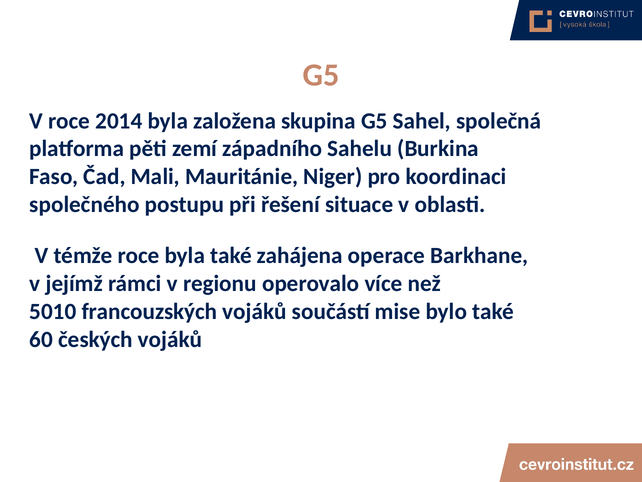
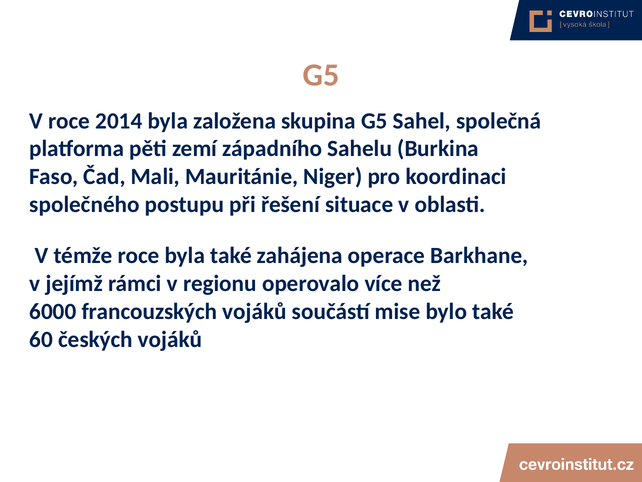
5010: 5010 -> 6000
